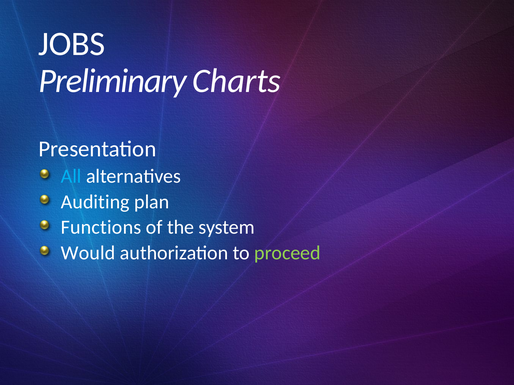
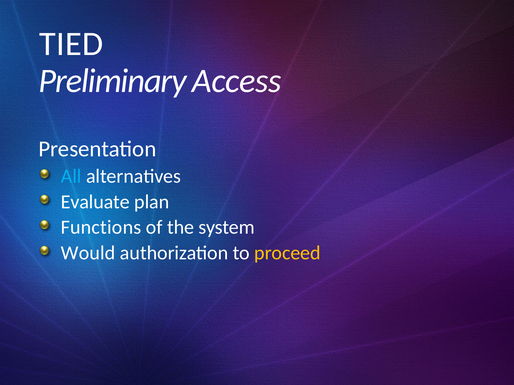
JOBS: JOBS -> TIED
Charts: Charts -> Access
Auditing: Auditing -> Evaluate
proceed colour: light green -> yellow
